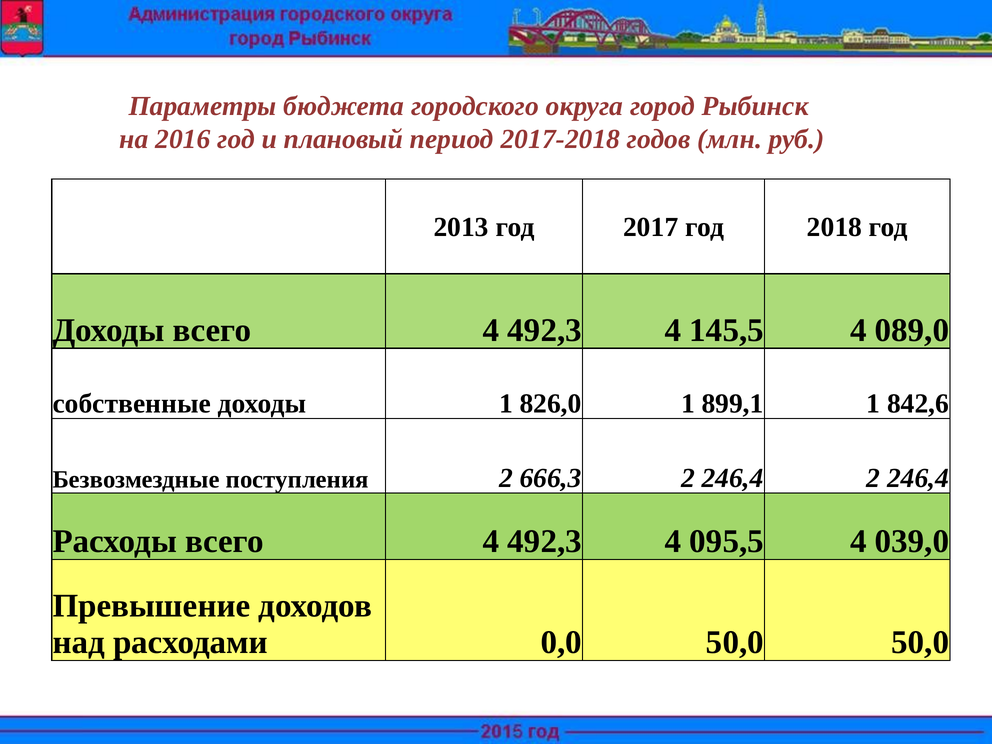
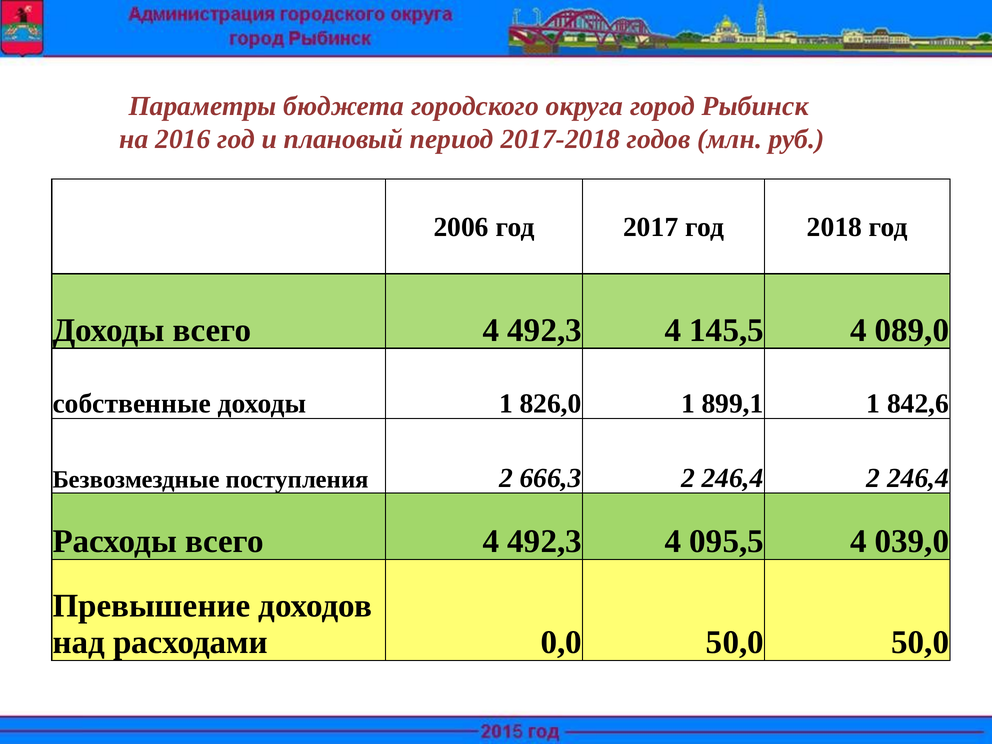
2013: 2013 -> 2006
